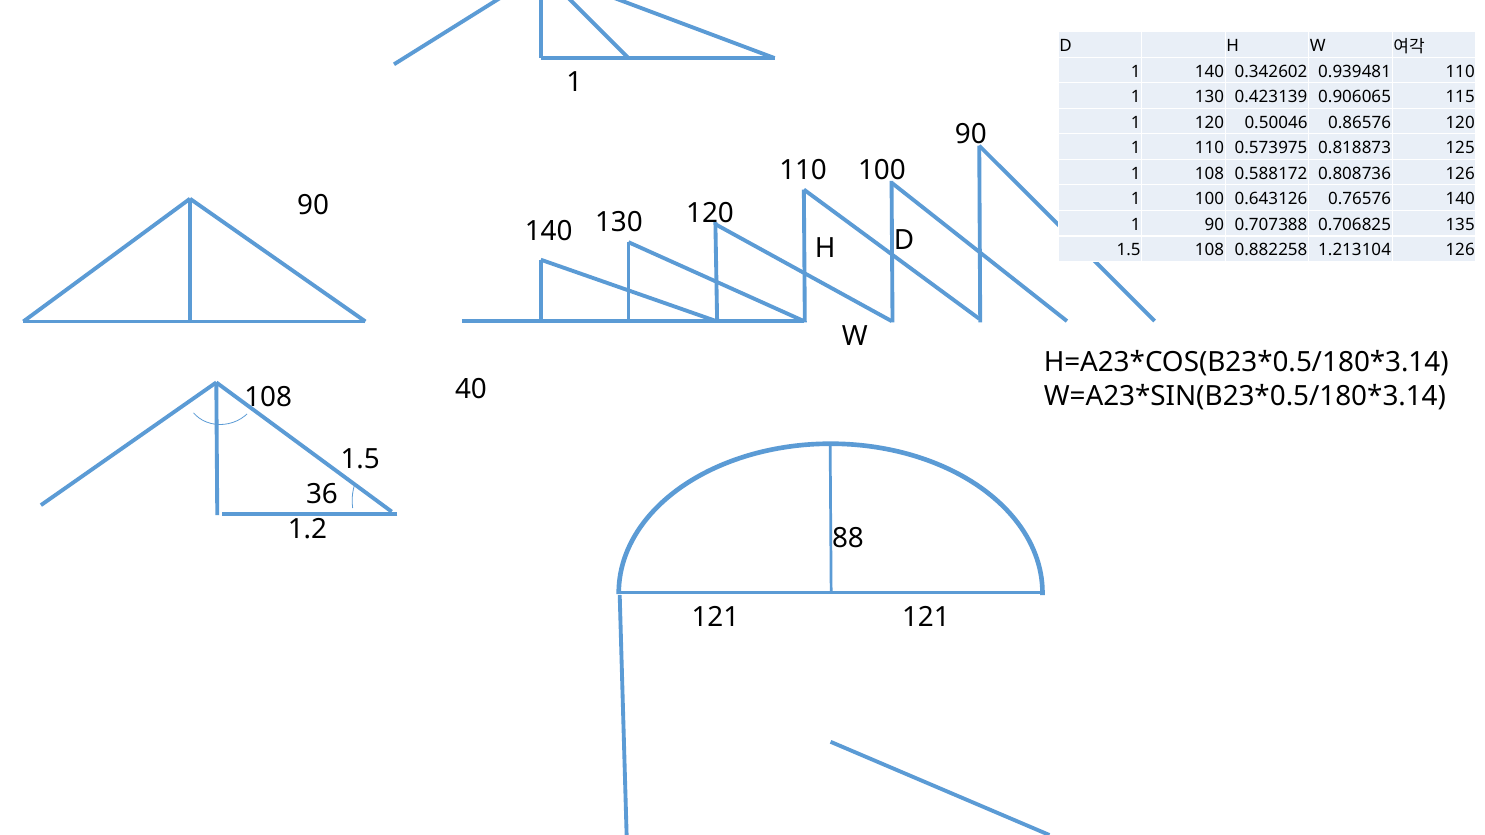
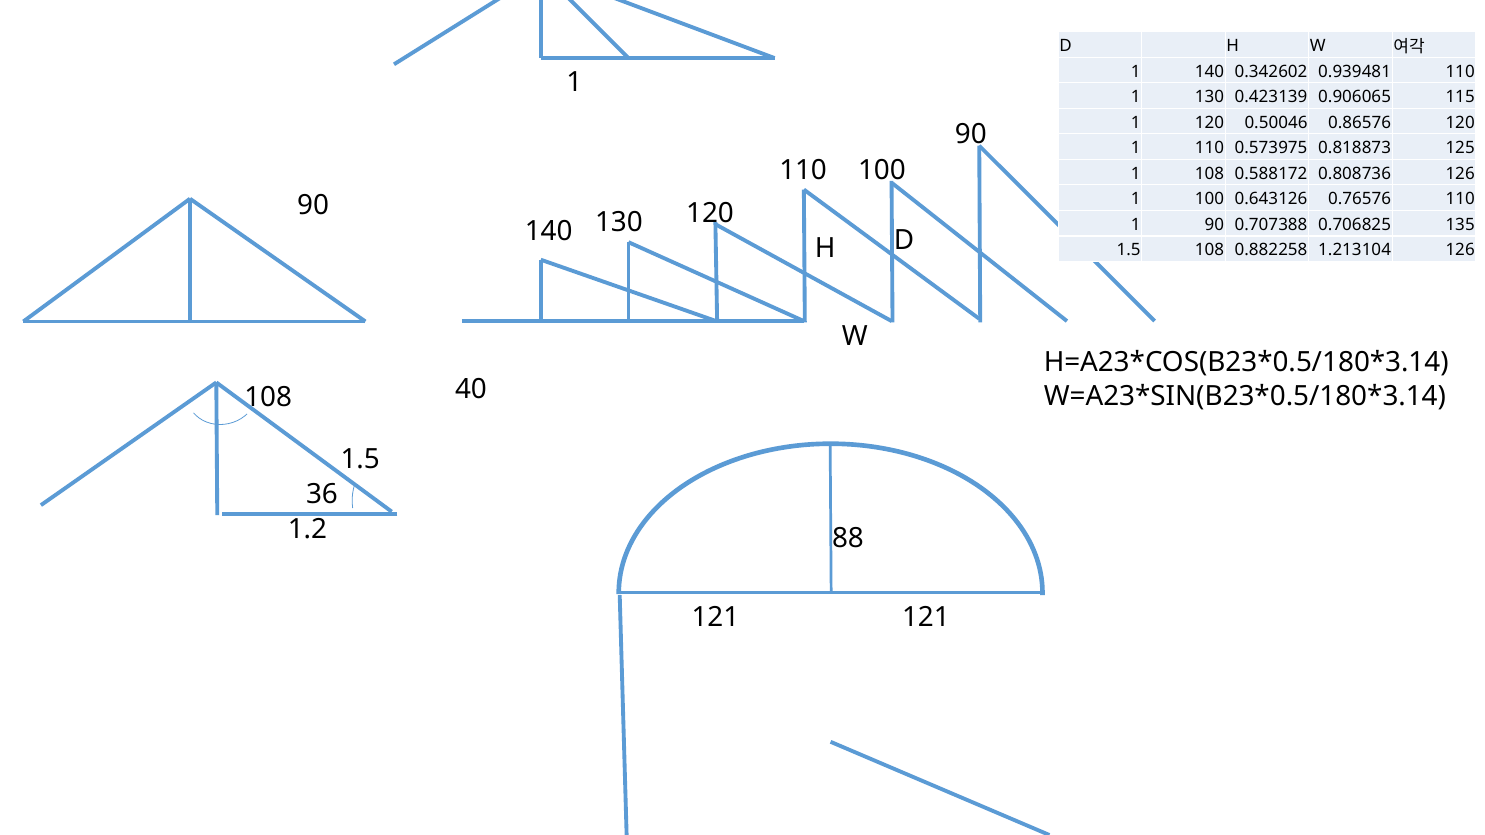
0.76576 140: 140 -> 110
